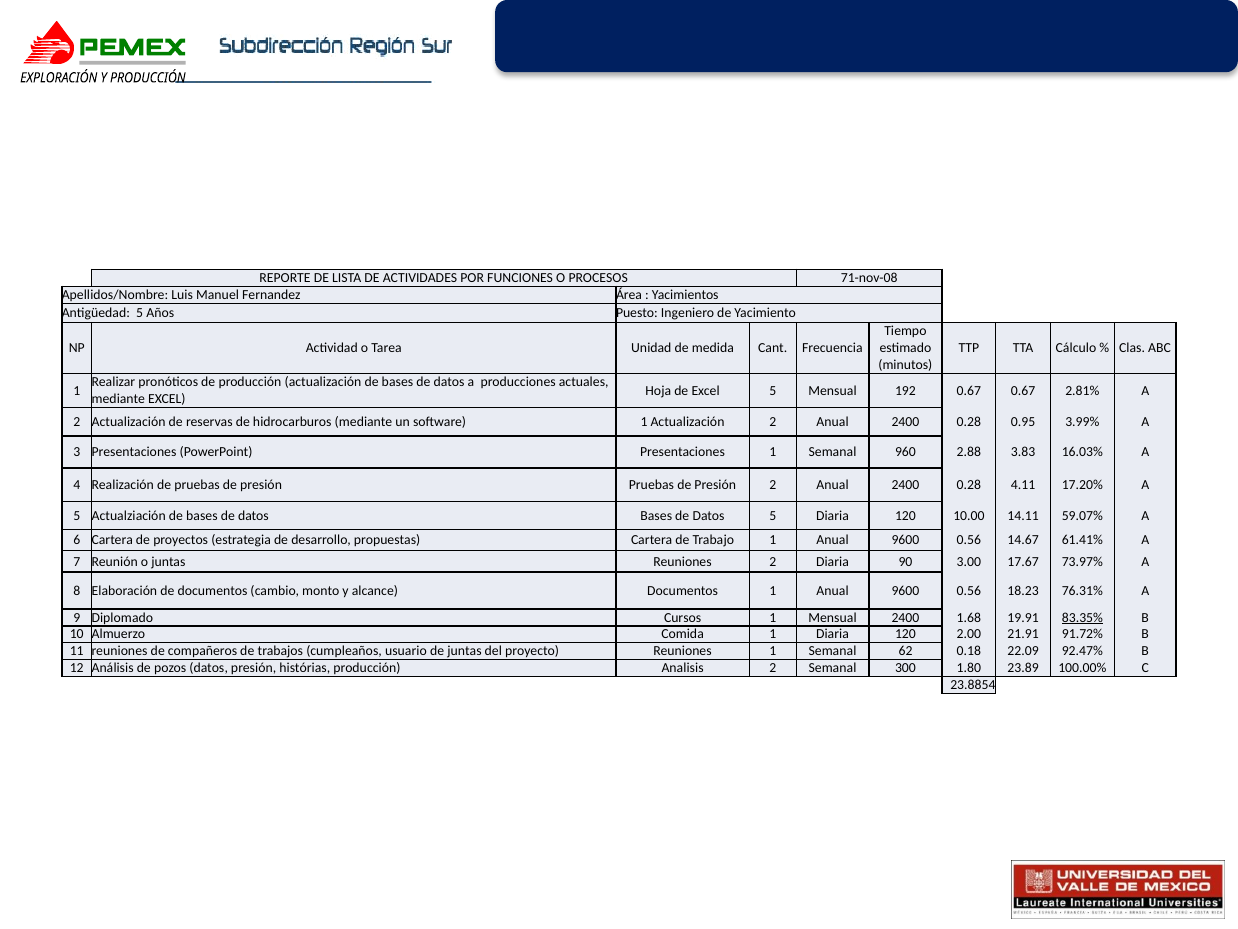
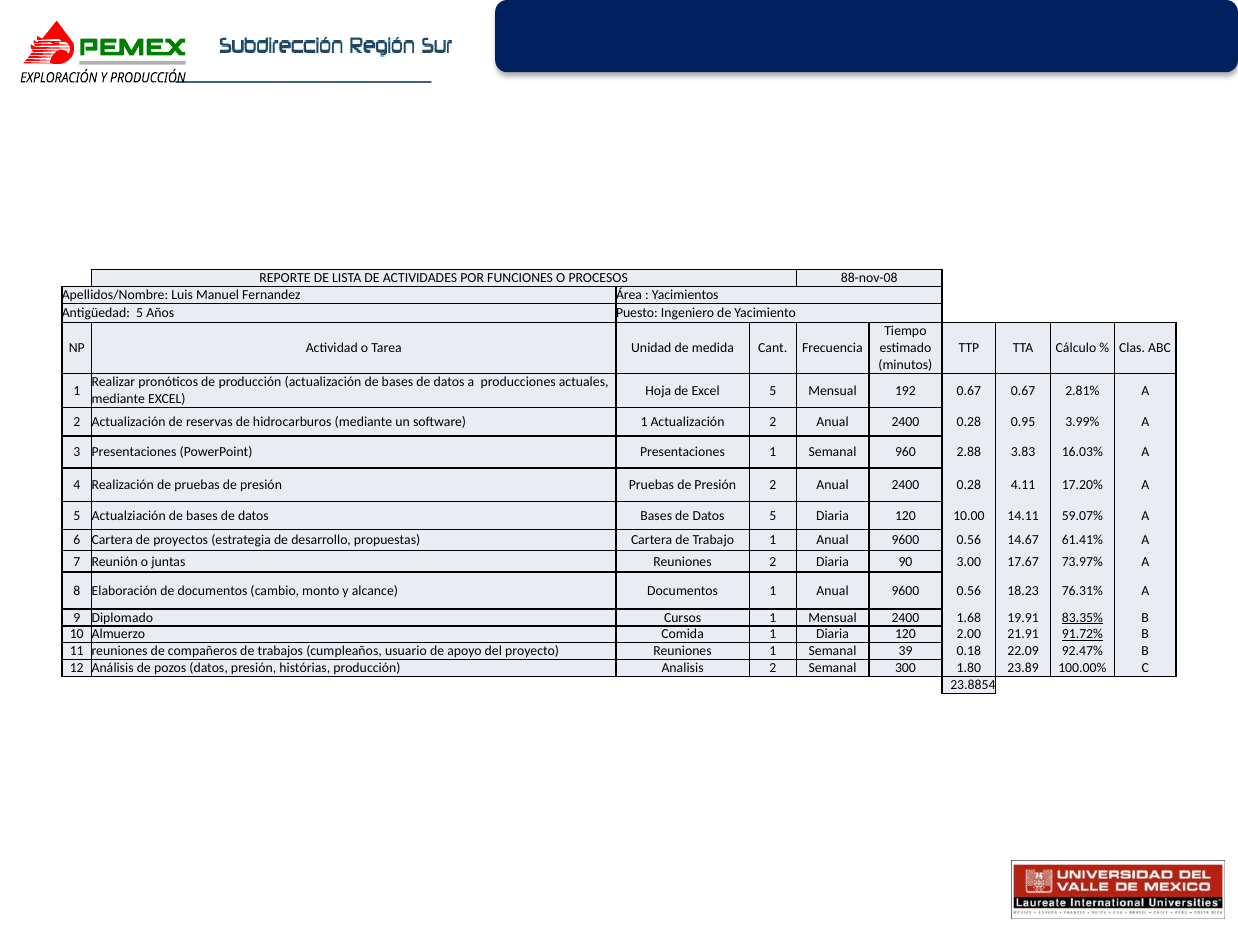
71-nov-08: 71-nov-08 -> 88-nov-08
91.72% underline: none -> present
de juntas: juntas -> apoyo
62: 62 -> 39
